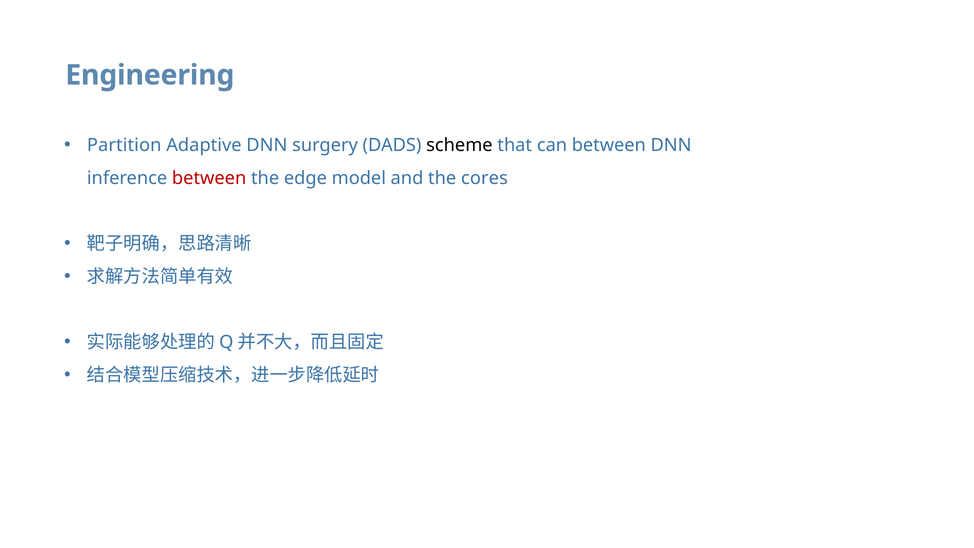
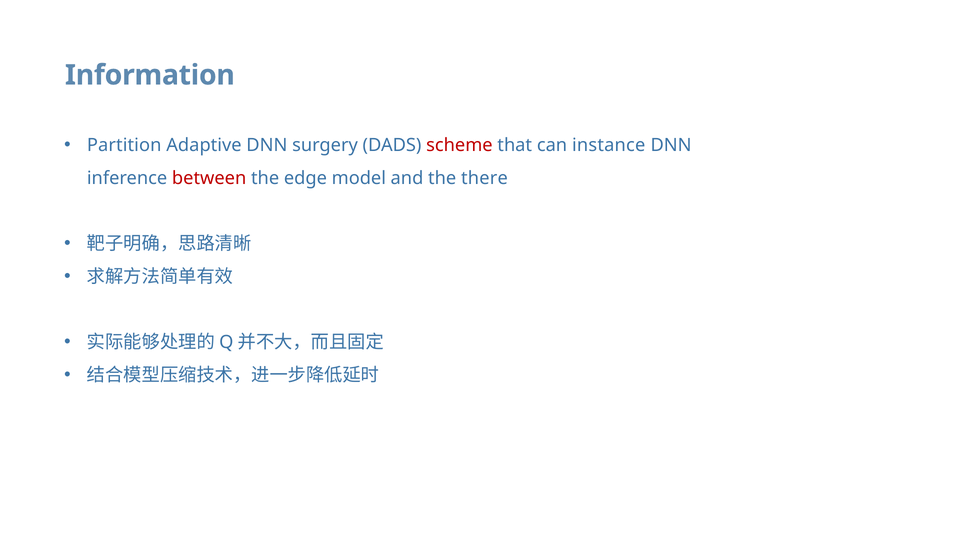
Engineering: Engineering -> Information
scheme colour: black -> red
can between: between -> instance
cores: cores -> there
